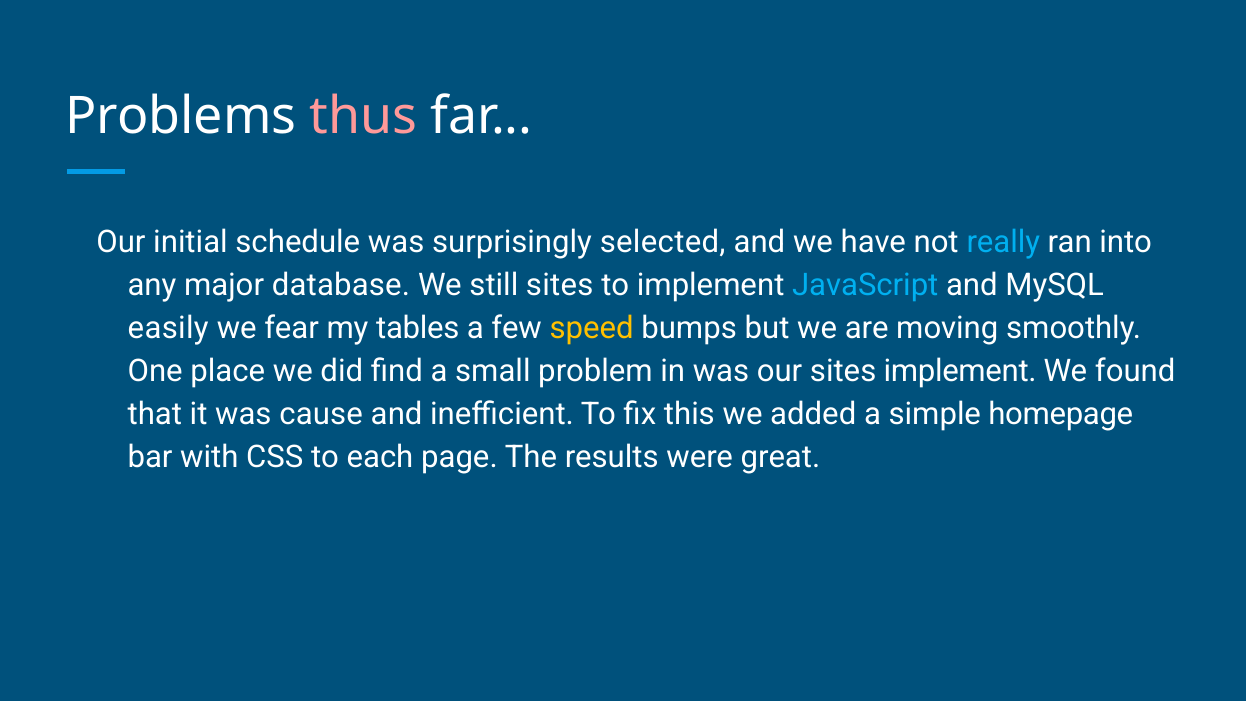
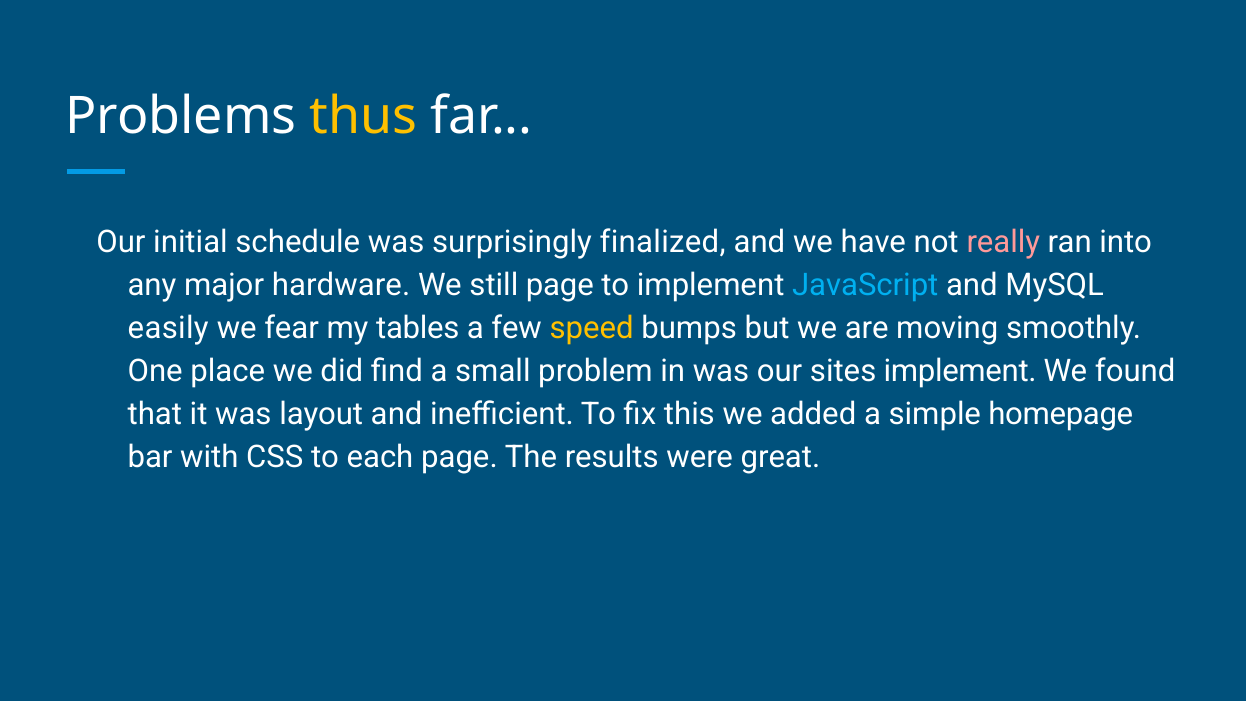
thus colour: pink -> yellow
selected: selected -> finalized
really colour: light blue -> pink
database: database -> hardware
still sites: sites -> page
cause: cause -> layout
